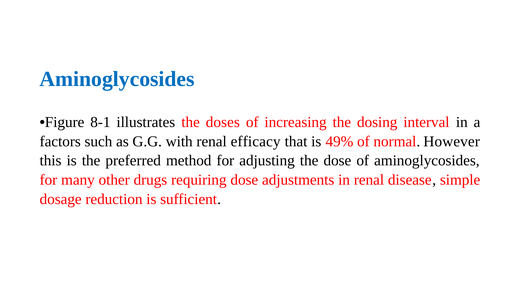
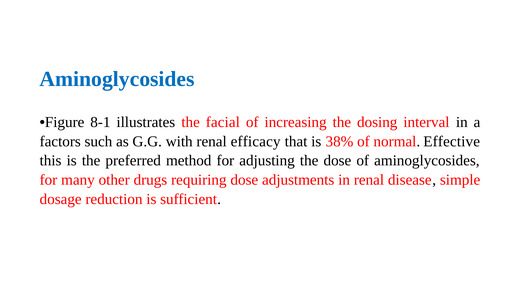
doses: doses -> facial
49%: 49% -> 38%
However: However -> Effective
